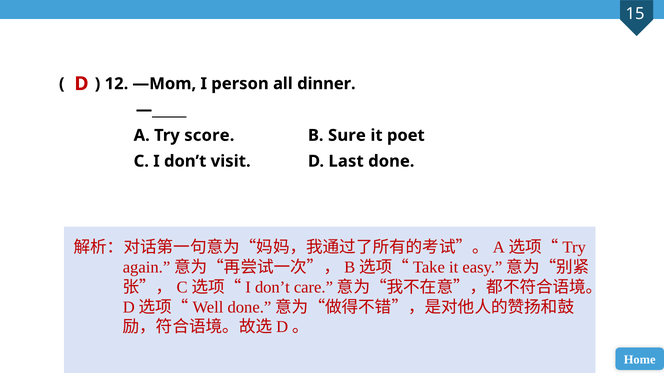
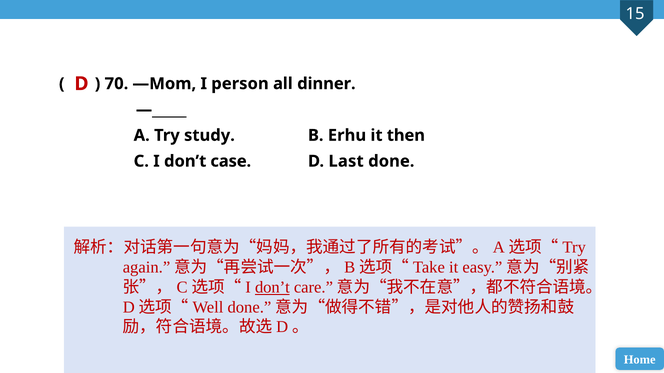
12: 12 -> 70
score: score -> study
Sure: Sure -> Erhu
poet: poet -> then
visit: visit -> case
don’t at (272, 288) underline: none -> present
